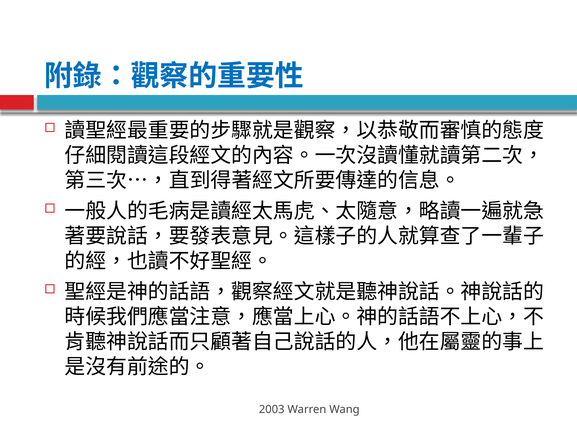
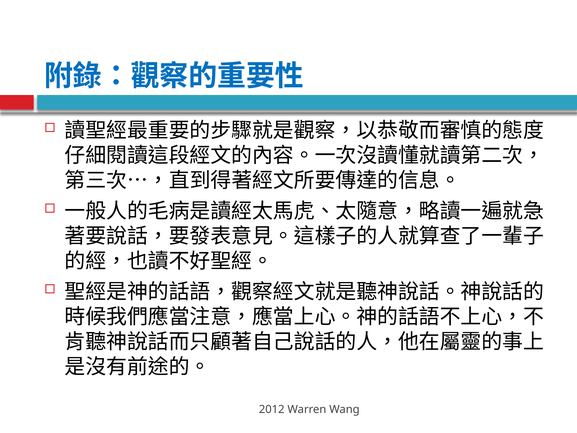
2003: 2003 -> 2012
